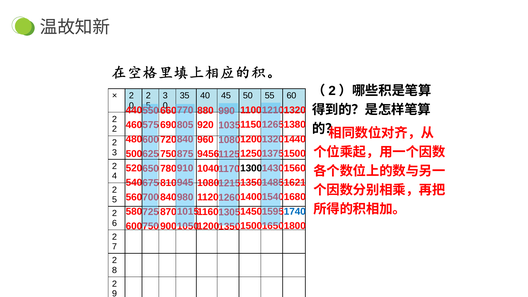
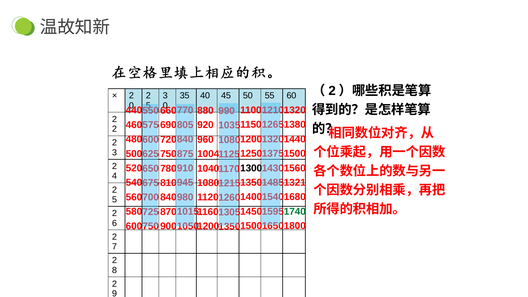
9456: 9456 -> 1004
1621: 1621 -> 1321
1740 colour: blue -> green
